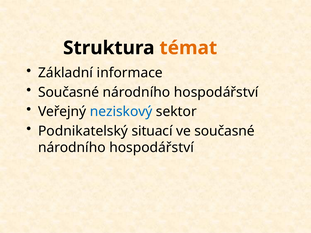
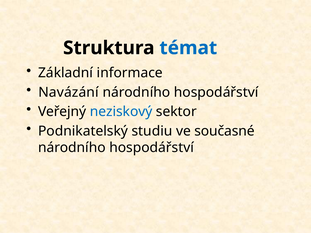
témat colour: orange -> blue
Současné at (69, 92): Současné -> Navázání
situací: situací -> studiu
